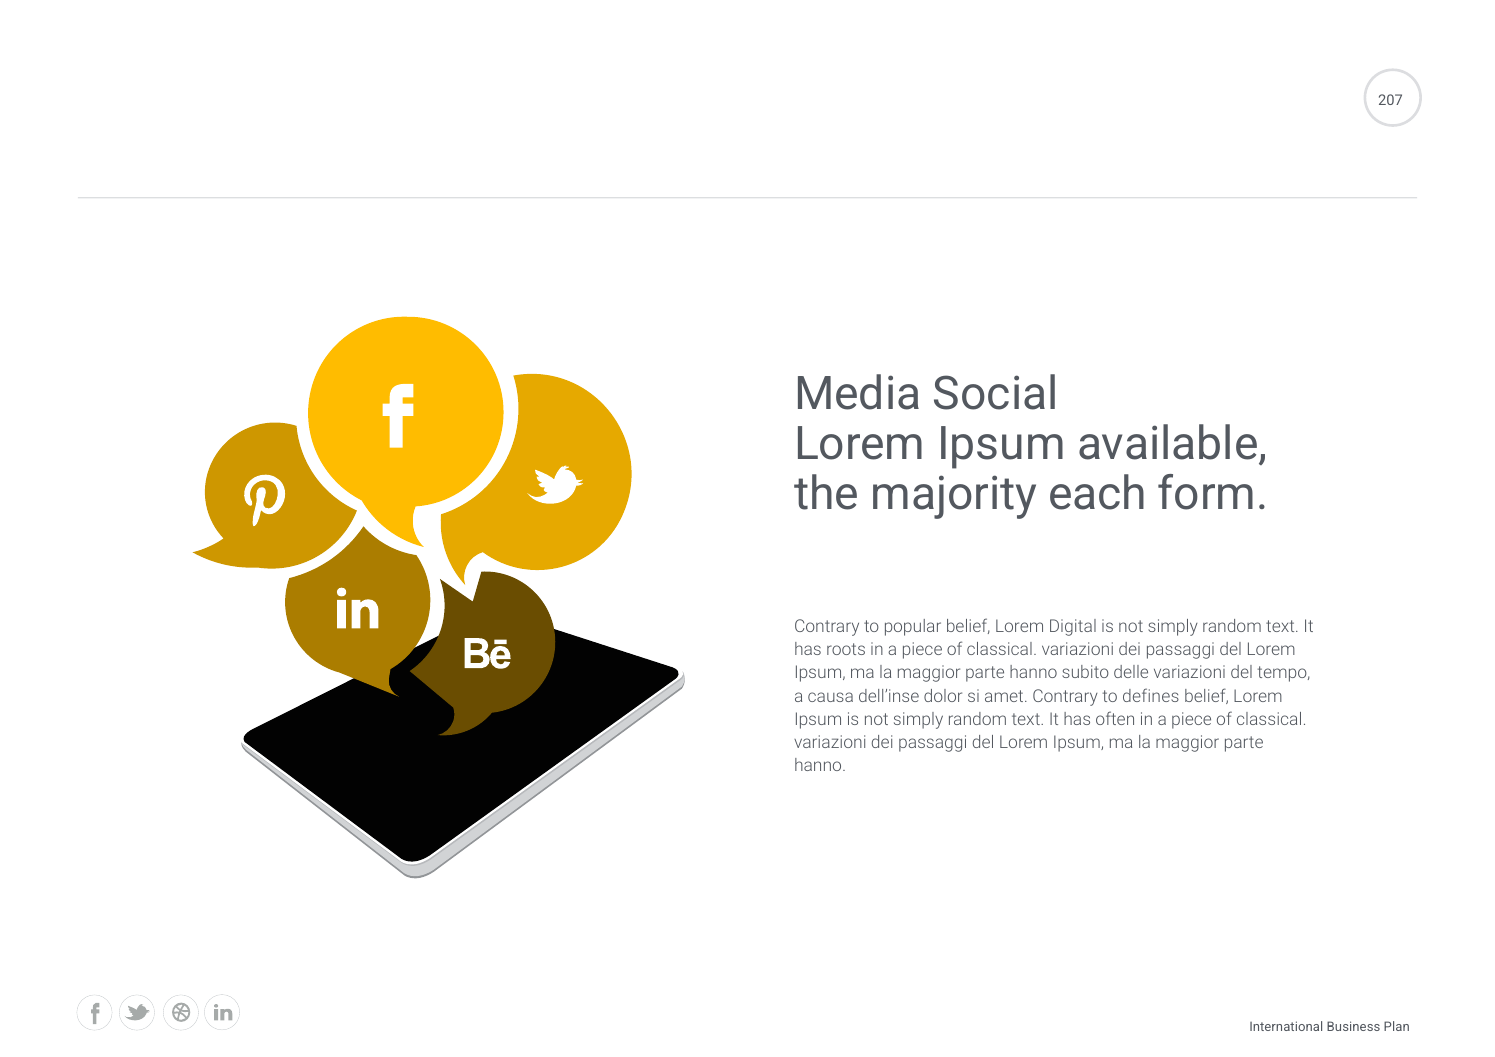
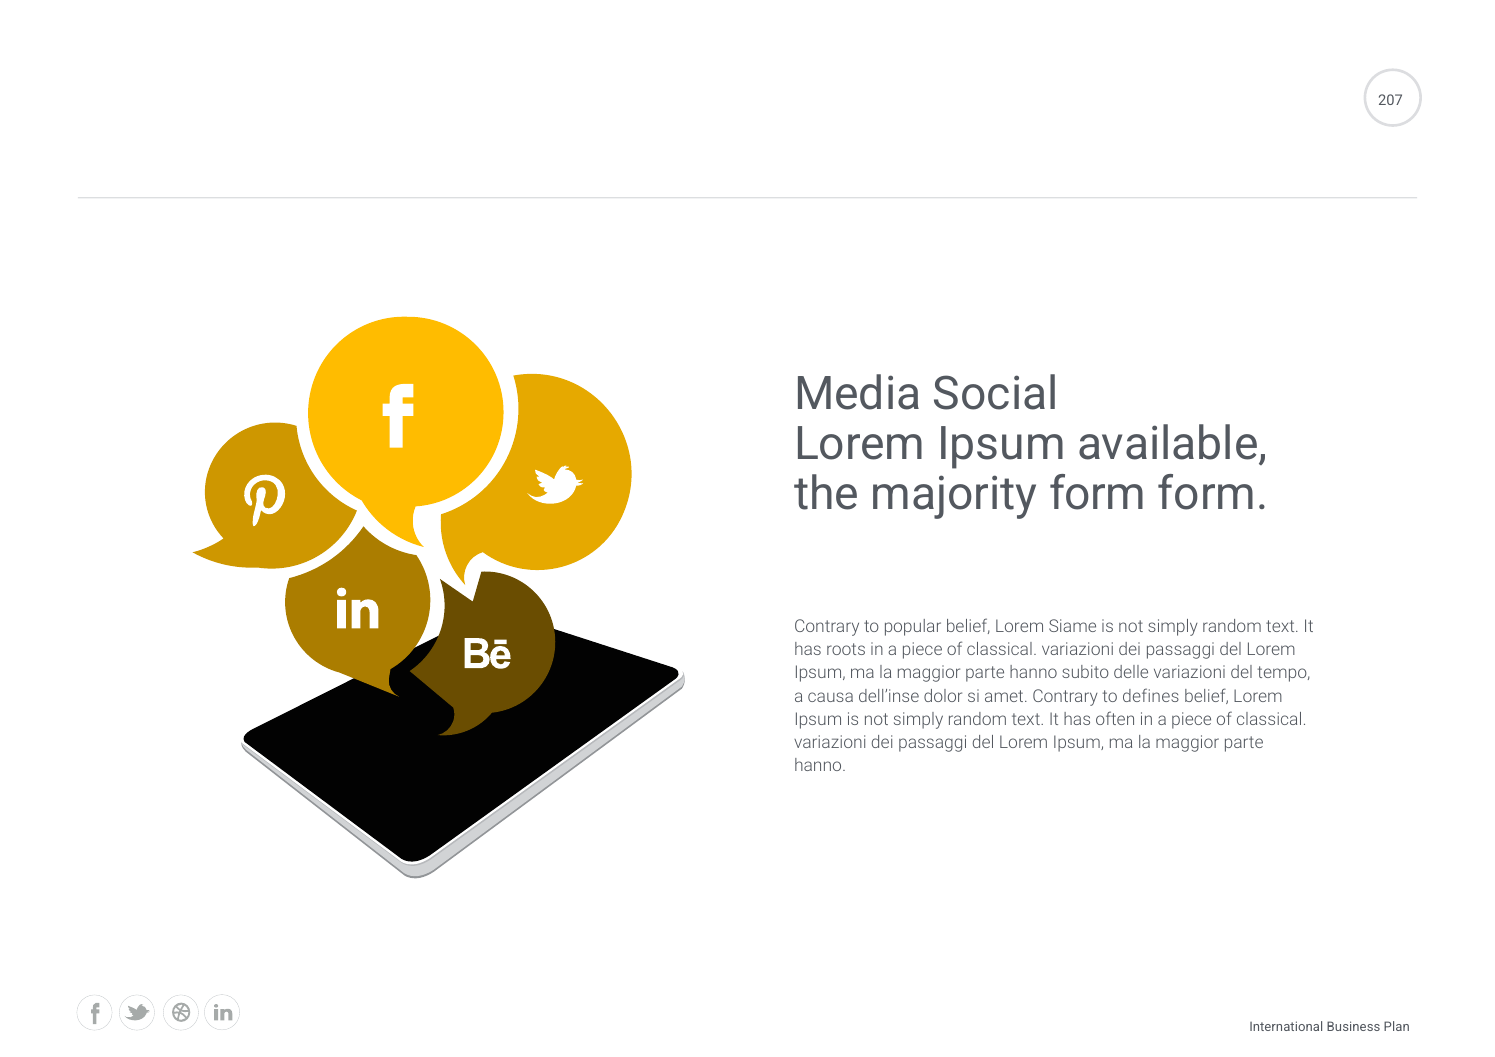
majority each: each -> form
Digital: Digital -> Siame
